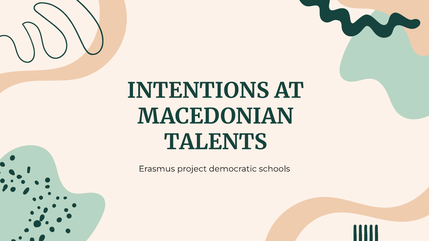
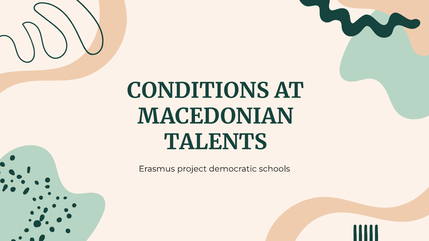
INTENTIONS: INTENTIONS -> CONDITIONS
